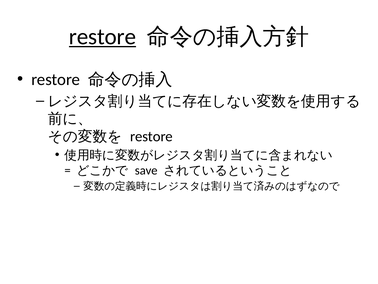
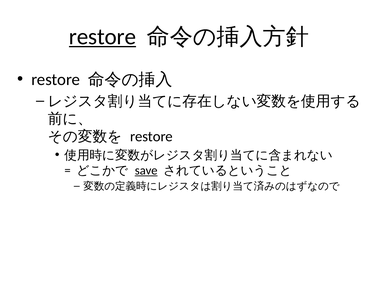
save underline: none -> present
